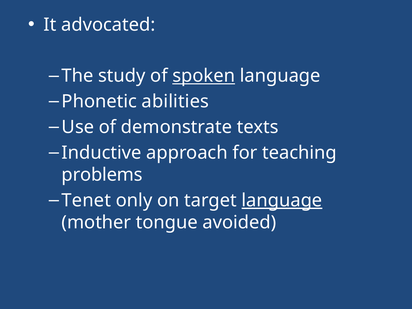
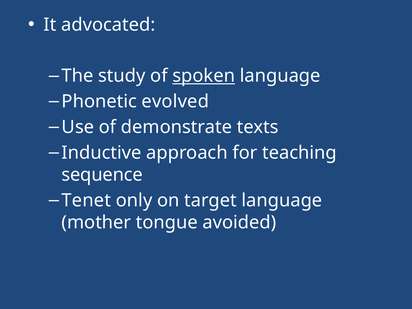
abilities: abilities -> evolved
problems: problems -> sequence
language at (282, 200) underline: present -> none
